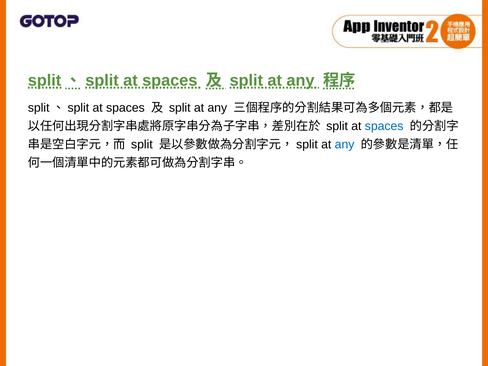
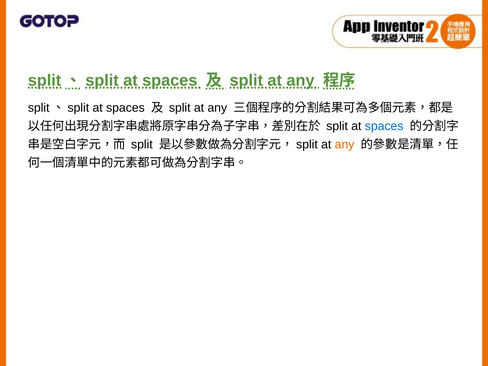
any at (345, 144) colour: blue -> orange
